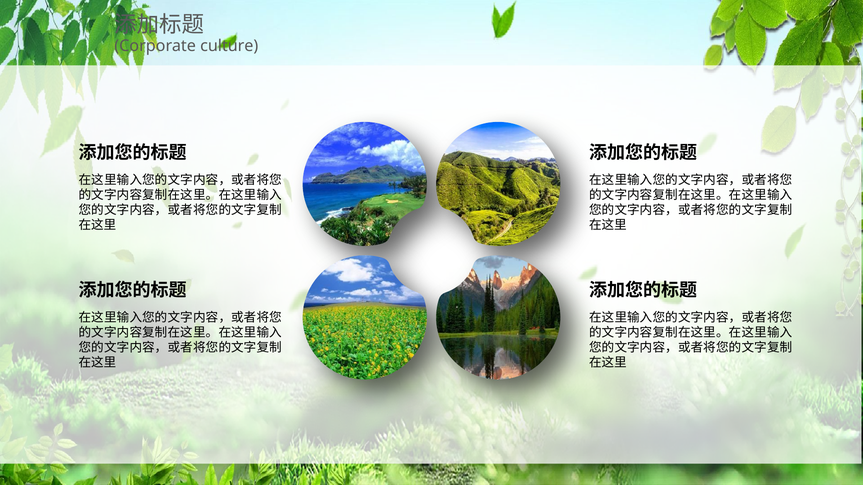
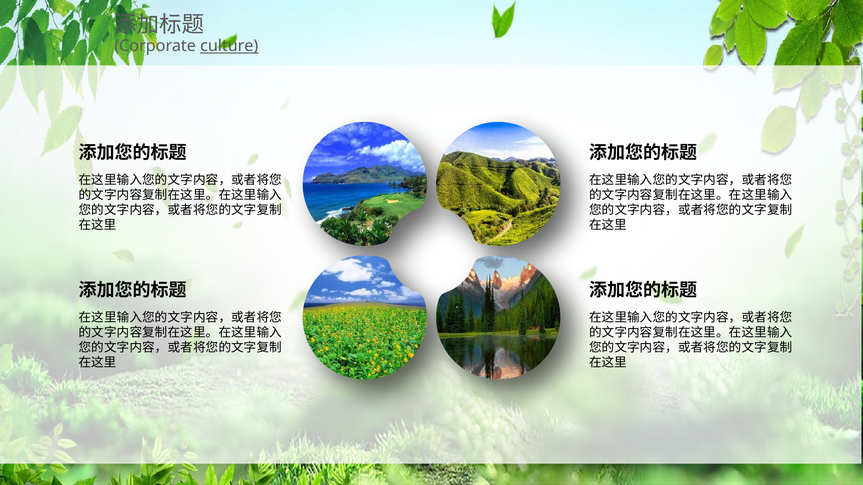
culture underline: none -> present
